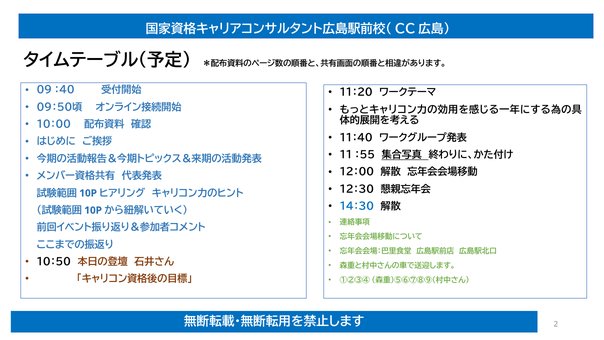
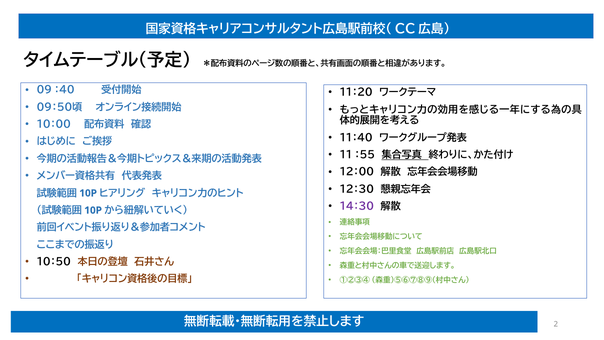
１４：３０ colour: blue -> purple
